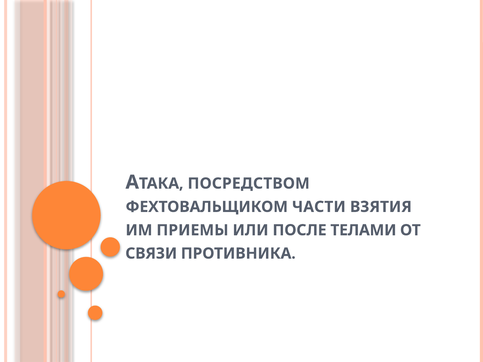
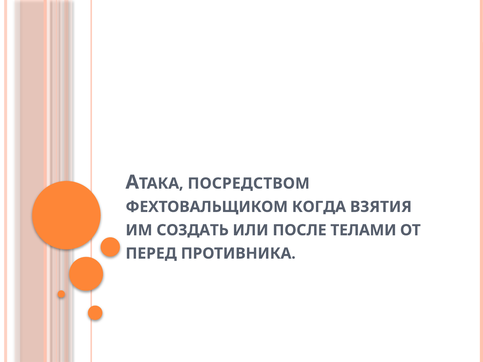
ЧАСТИ: ЧАСТИ -> КОГДА
ПРИЕМЫ: ПРИЕМЫ -> СОЗДАТЬ
СВЯЗИ: СВЯЗИ -> ПЕРЕД
